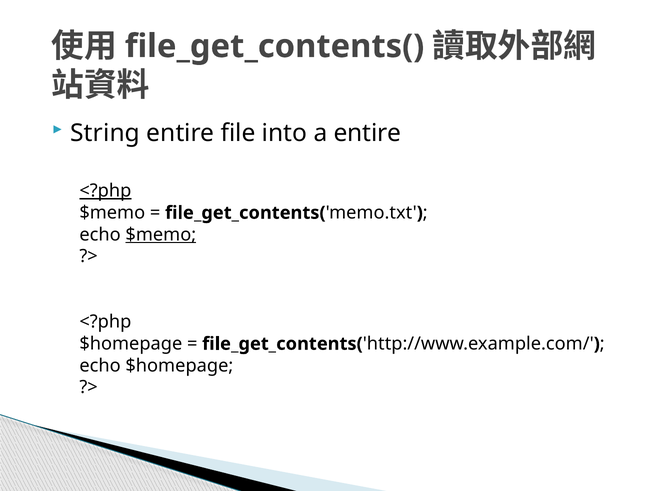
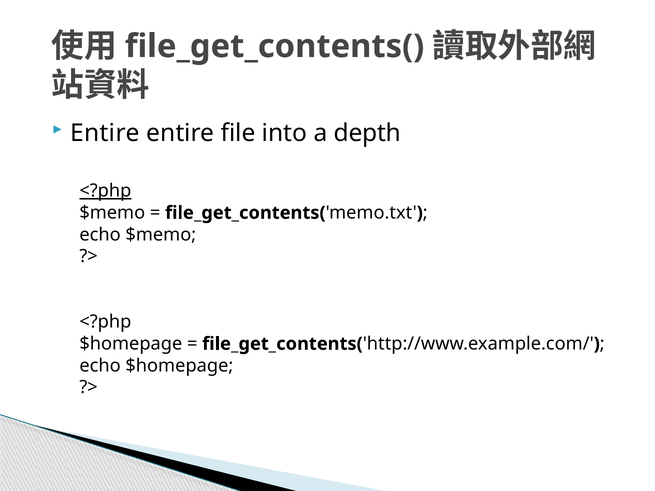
String at (105, 133): String -> Entire
a entire: entire -> depth
$memo at (161, 235) underline: present -> none
